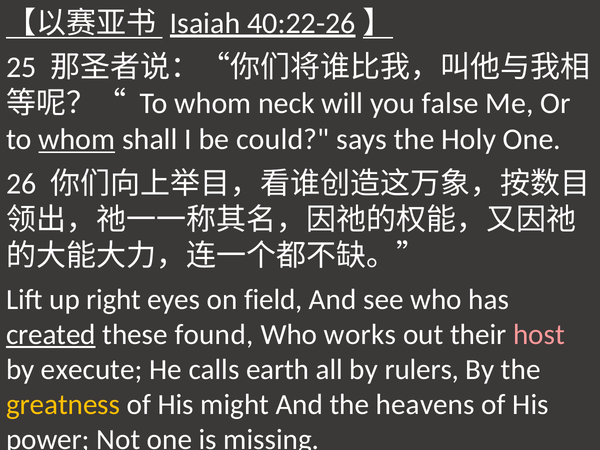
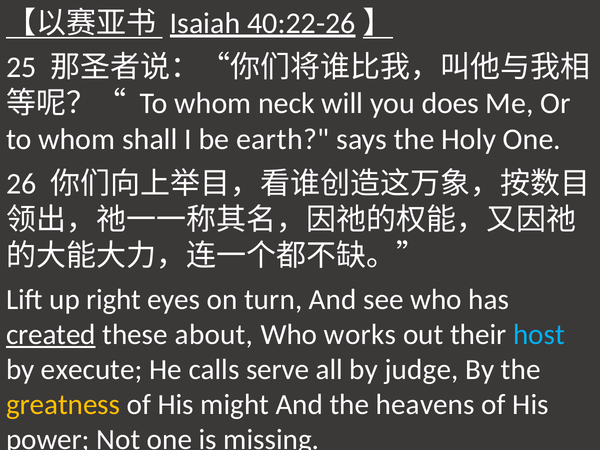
false: false -> does
whom at (77, 139) underline: present -> none
could: could -> earth
field: field -> turn
found: found -> about
host colour: pink -> light blue
earth: earth -> serve
rulers: rulers -> judge
